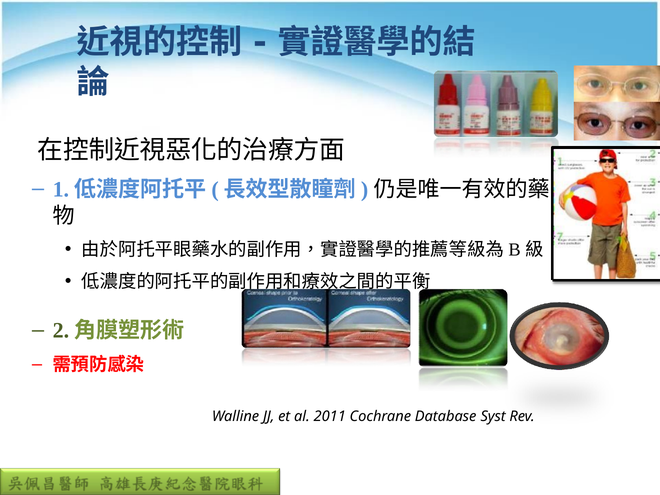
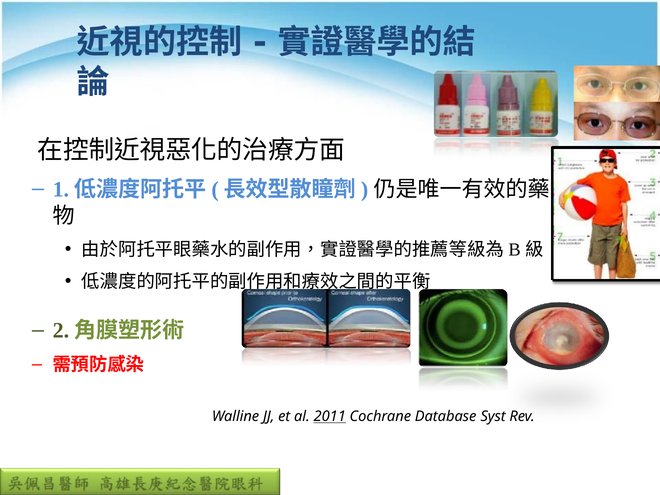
2011 underline: none -> present
